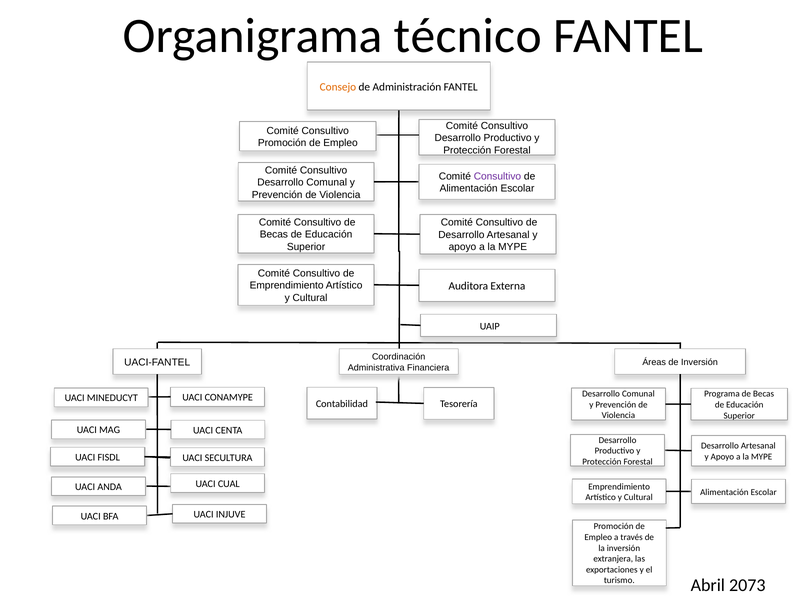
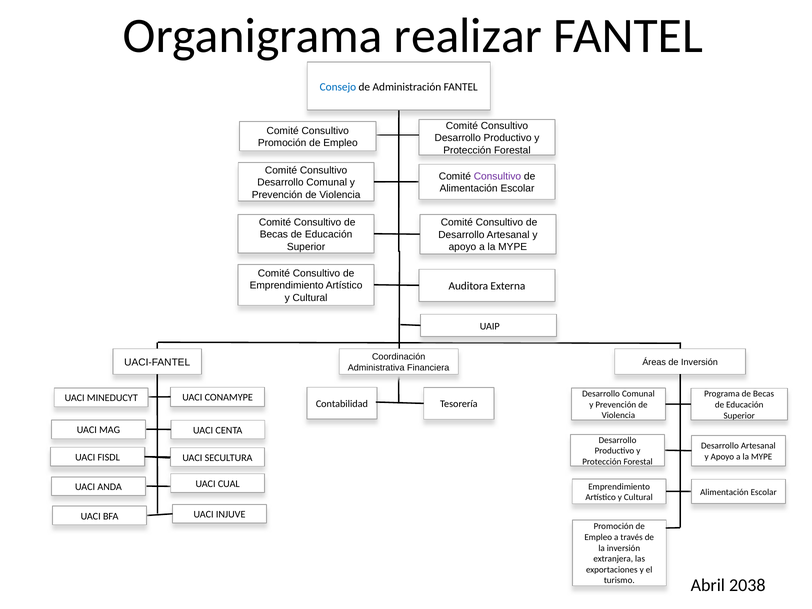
técnico: técnico -> realizar
Consejo colour: orange -> blue
2073: 2073 -> 2038
